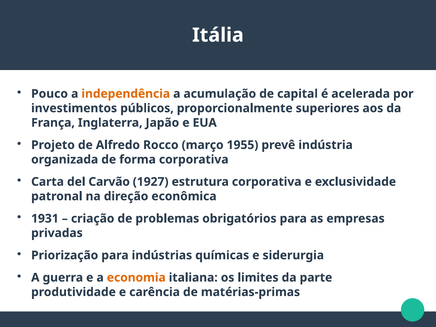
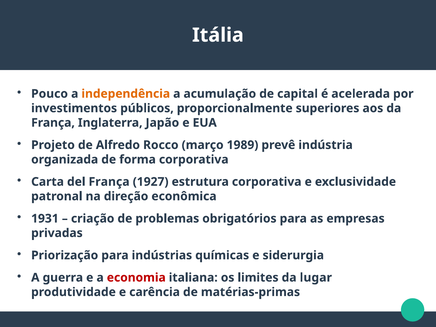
1955: 1955 -> 1989
del Carvão: Carvão -> França
economia colour: orange -> red
parte: parte -> lugar
